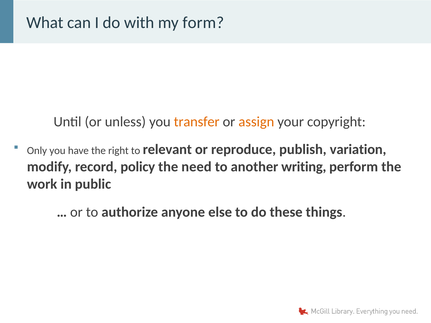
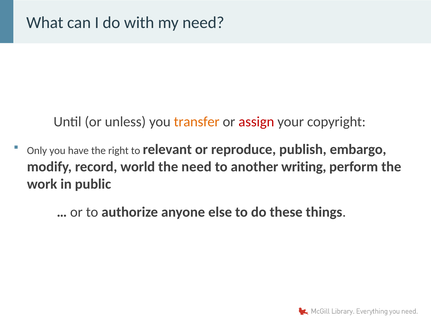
my form: form -> need
assign colour: orange -> red
variation: variation -> embargo
policy: policy -> world
